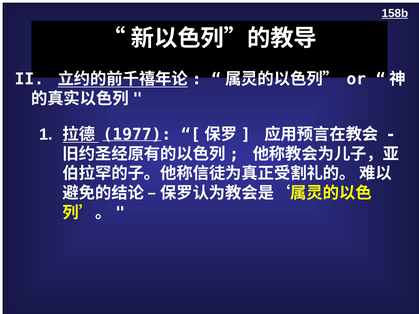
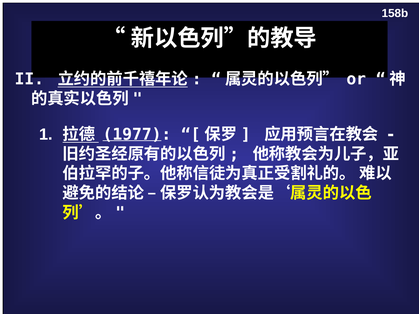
158b underline: present -> none
